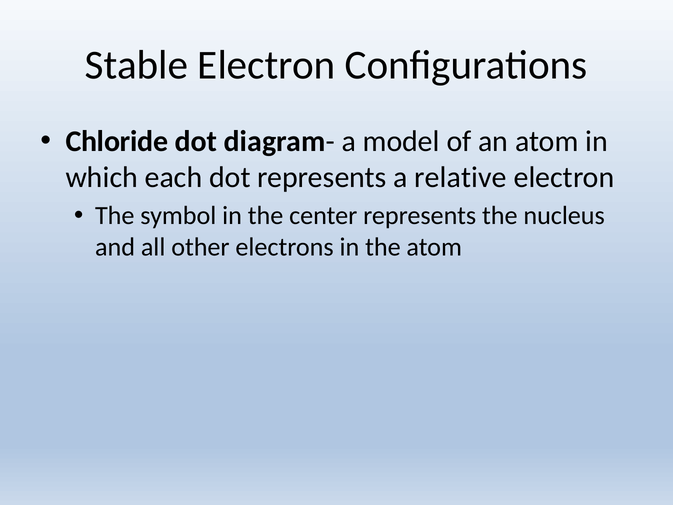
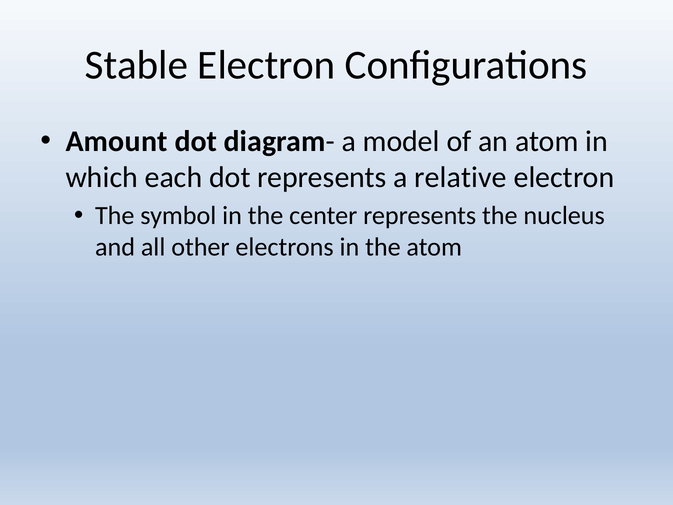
Chloride: Chloride -> Amount
